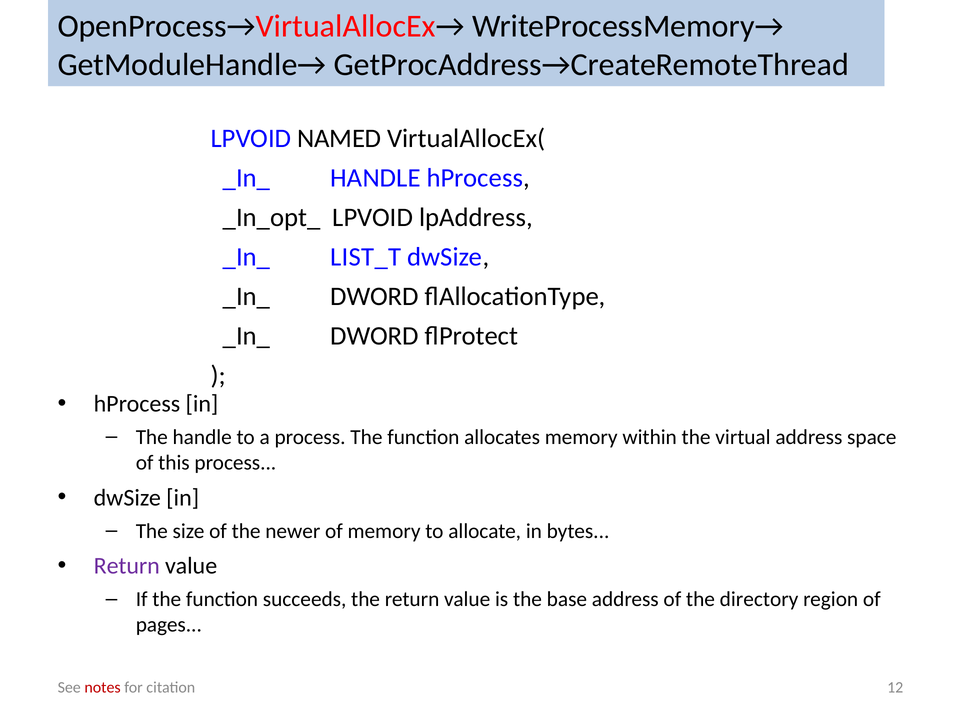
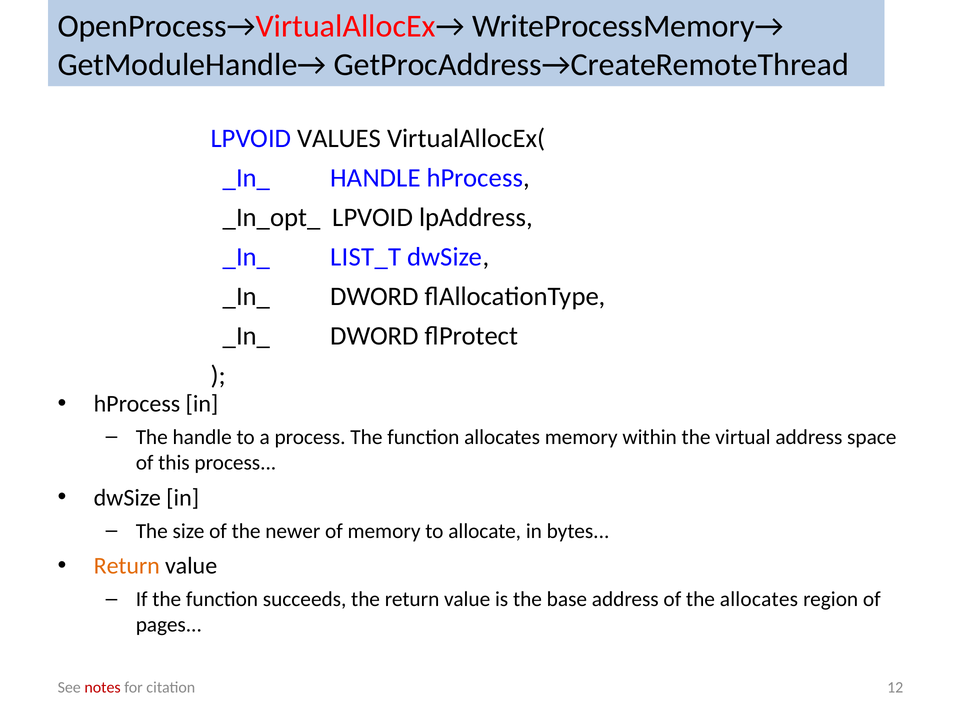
NAMED: NAMED -> VALUES
Return at (127, 567) colour: purple -> orange
the directory: directory -> allocates
